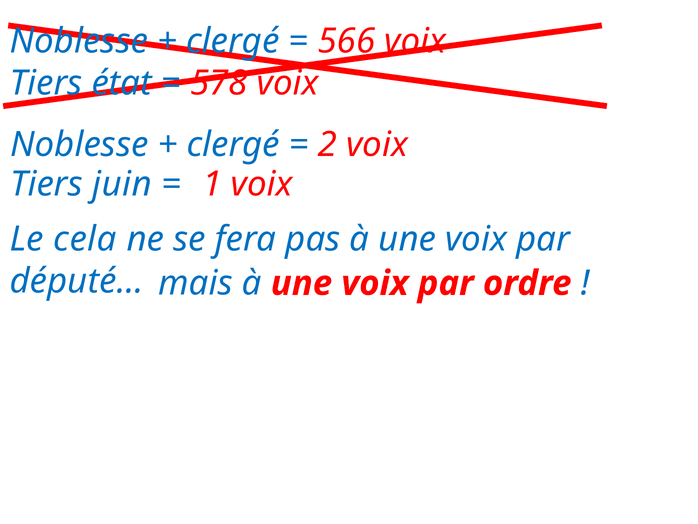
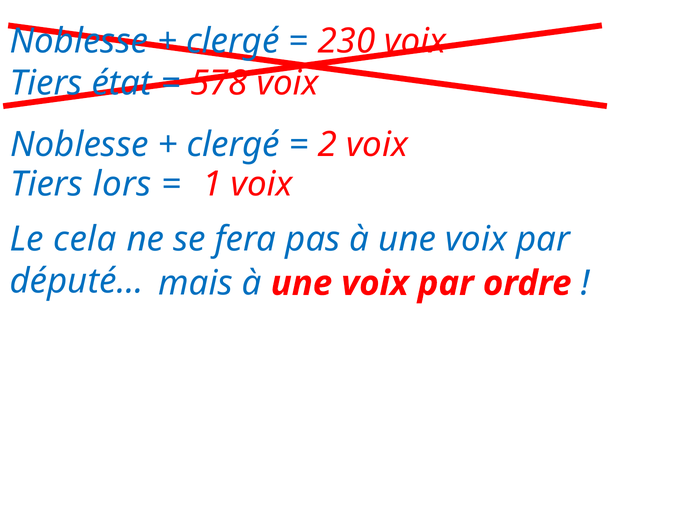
566: 566 -> 230
juin: juin -> lors
